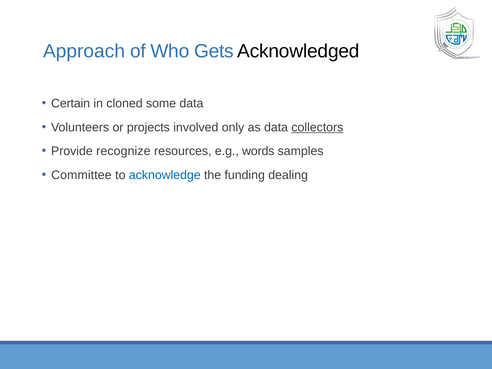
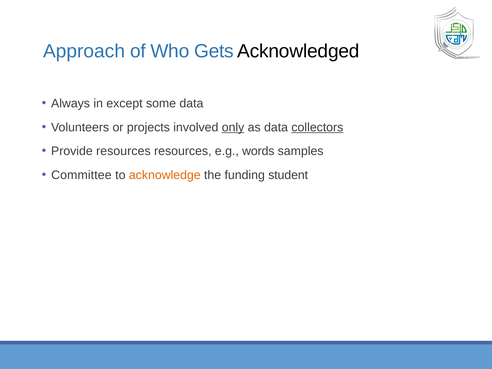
Certain: Certain -> Always
cloned: cloned -> except
only underline: none -> present
Provide recognize: recognize -> resources
acknowledge colour: blue -> orange
dealing: dealing -> student
